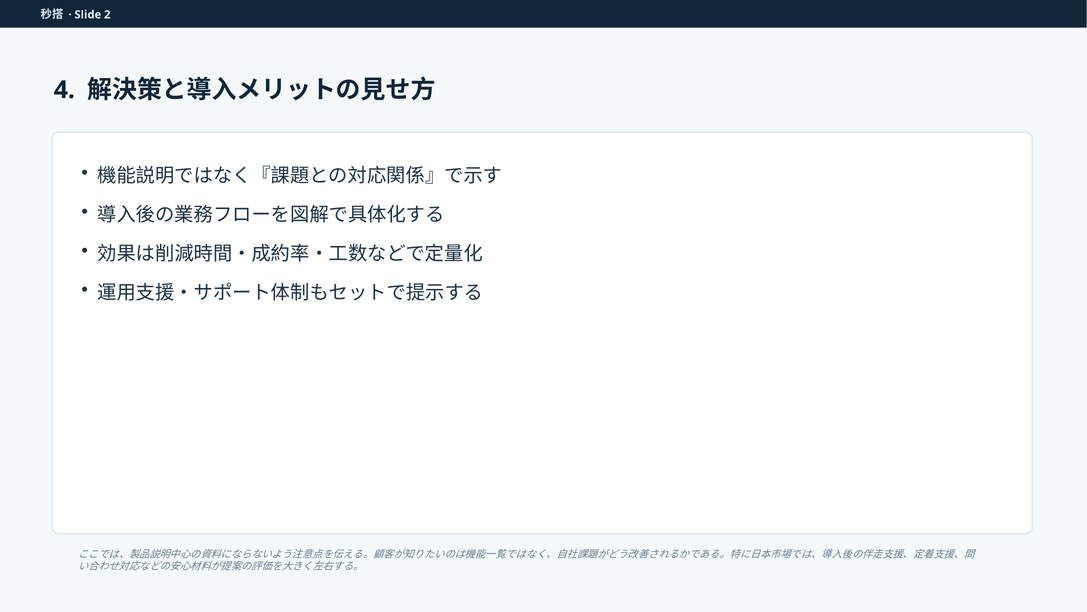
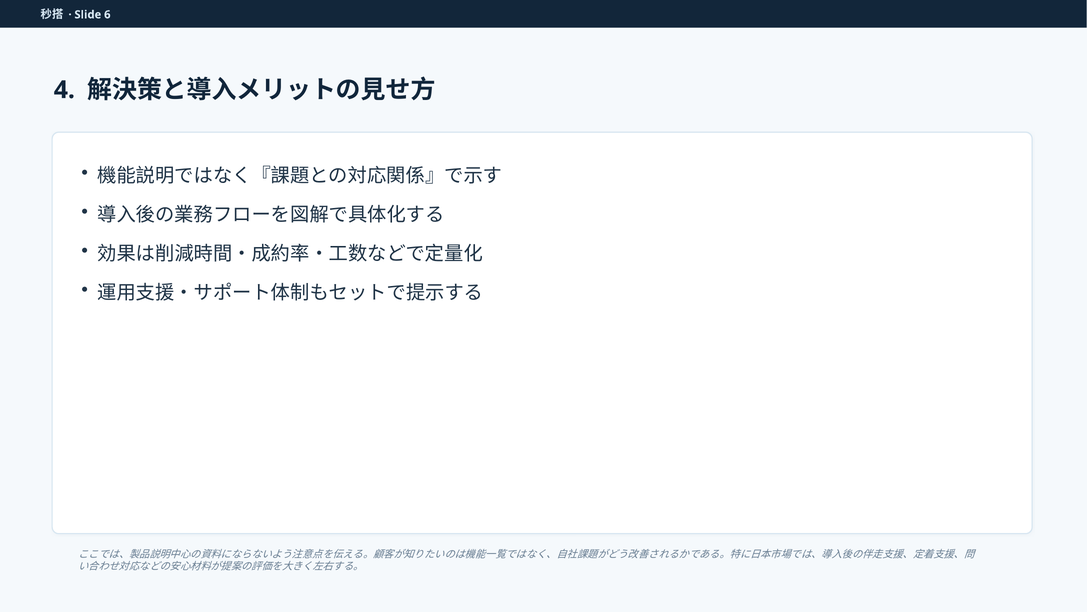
2: 2 -> 6
